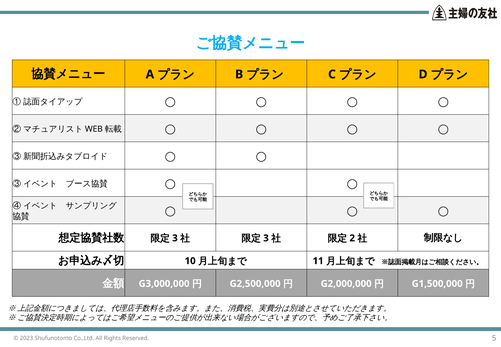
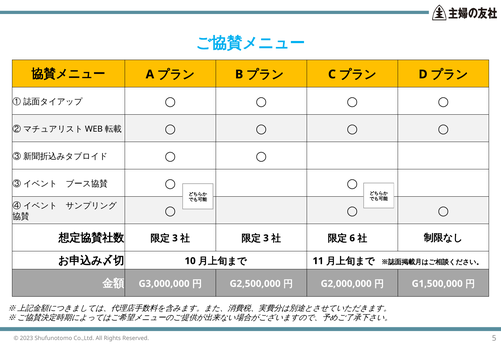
2: 2 -> 6
